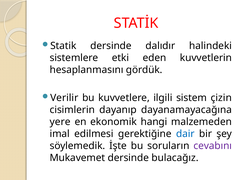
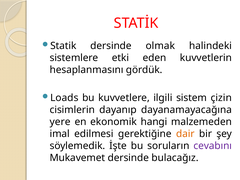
dalıdır: dalıdır -> olmak
Verilir: Verilir -> Loads
dair colour: blue -> orange
